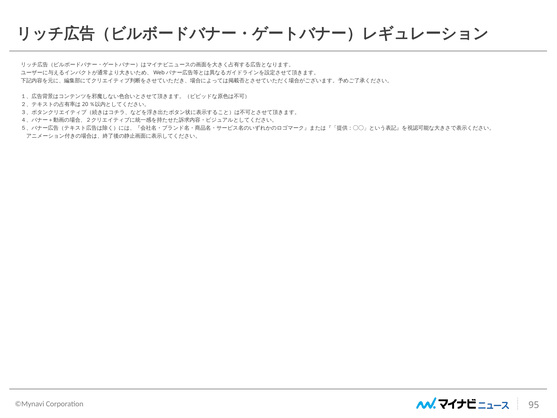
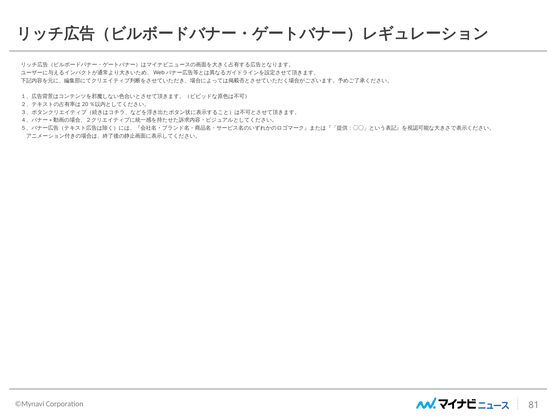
95: 95 -> 81
